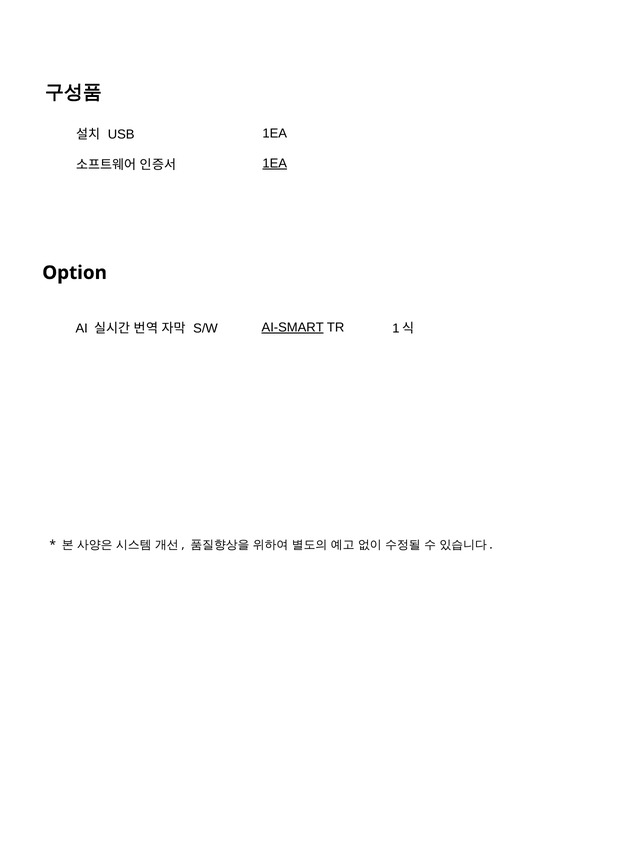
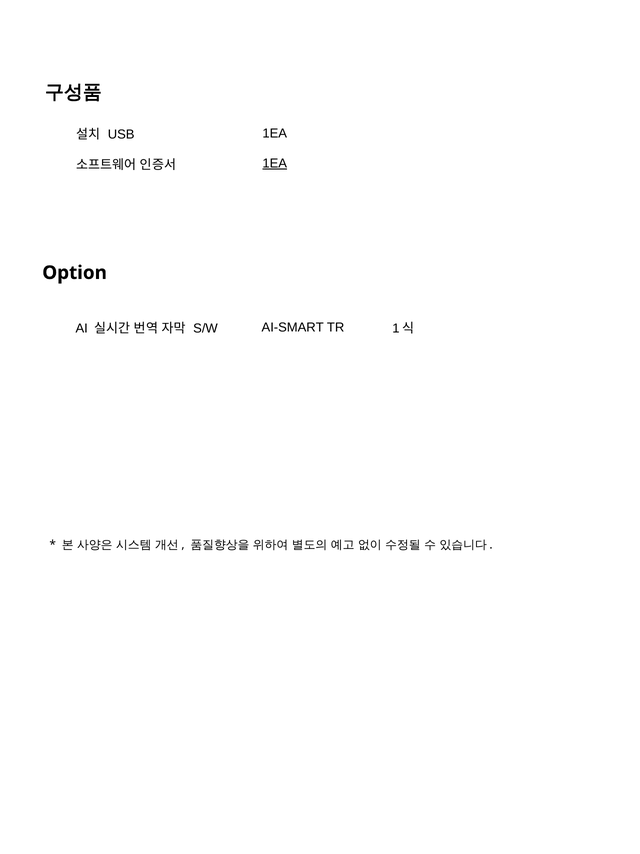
AI-SMART underline: present -> none
